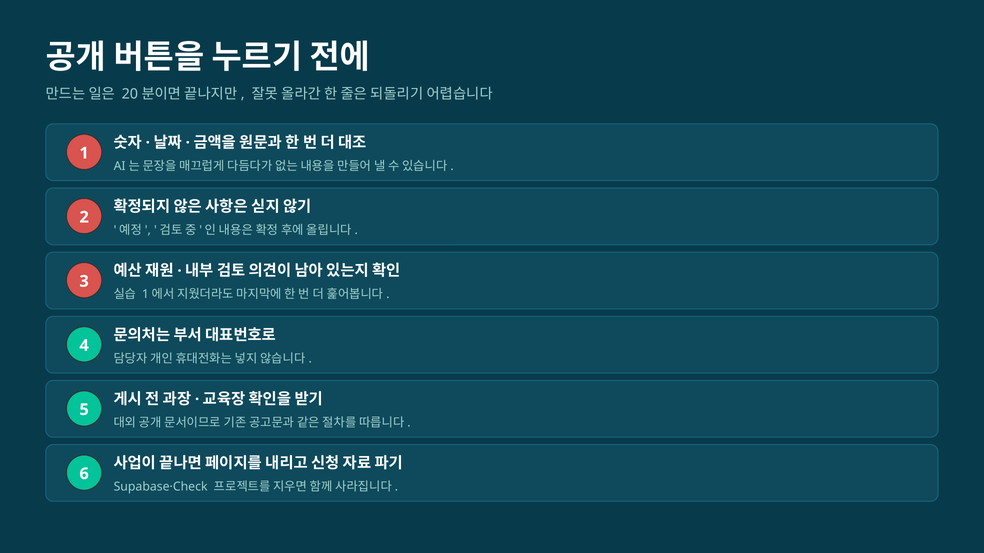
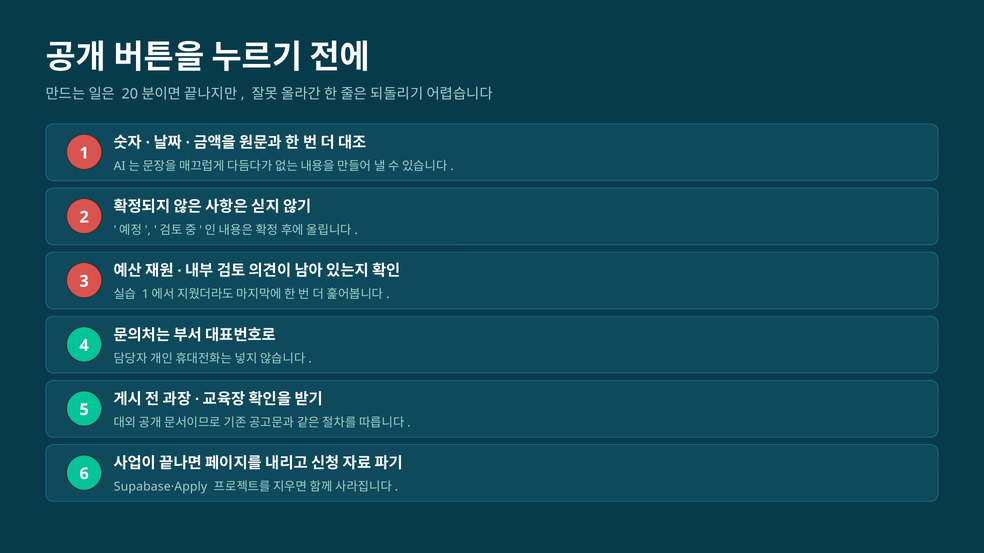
Supabase·Check: Supabase·Check -> Supabase·Apply
